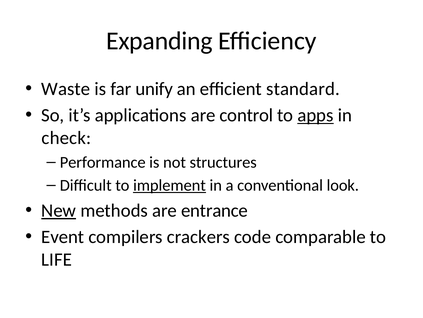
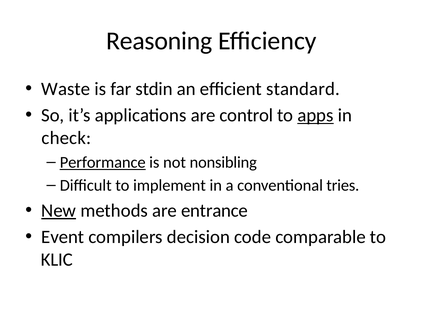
Expanding: Expanding -> Reasoning
unify: unify -> stdin
Performance underline: none -> present
structures: structures -> nonsibling
implement underline: present -> none
look: look -> tries
crackers: crackers -> decision
LIFE: LIFE -> KLIC
